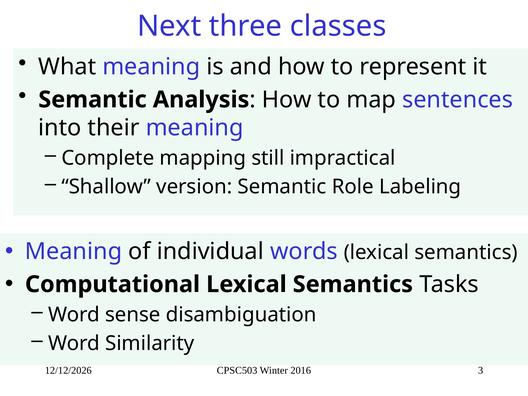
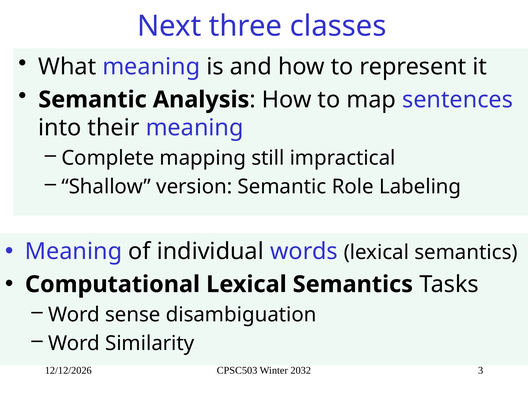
2016: 2016 -> 2032
